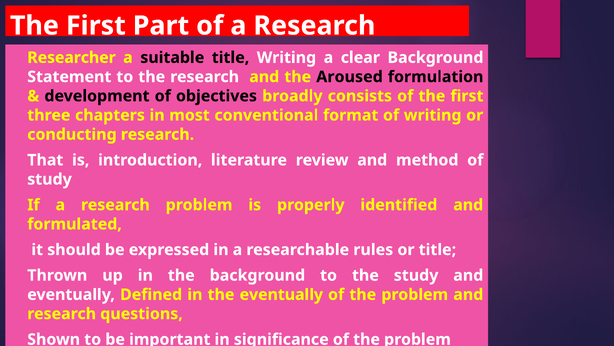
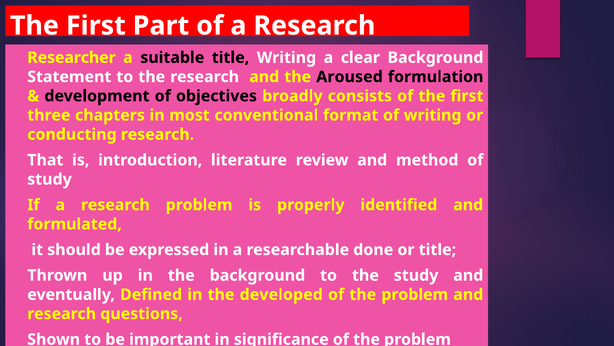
rules: rules -> done
the eventually: eventually -> developed
